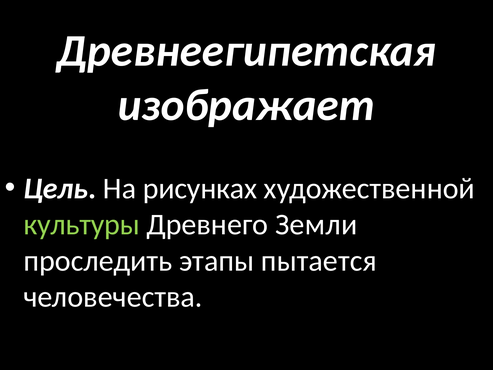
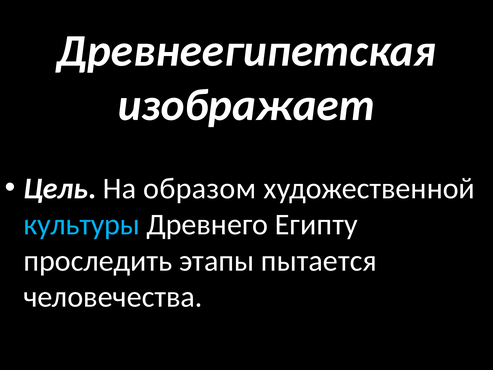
рисунках: рисунках -> образом
культуры colour: light green -> light blue
Земли: Земли -> Египту
